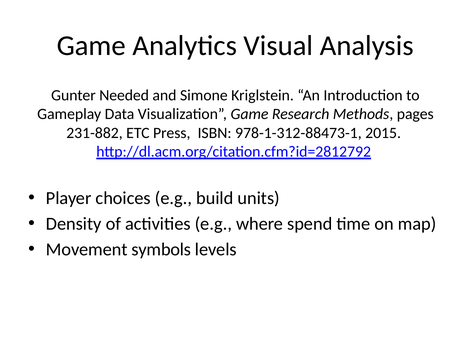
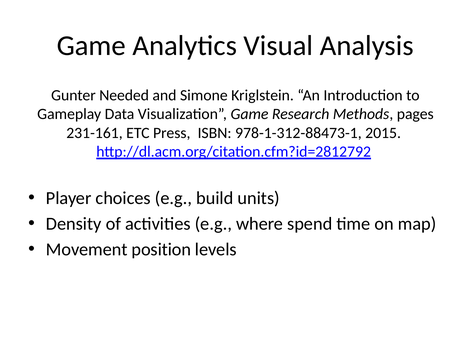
231-882: 231-882 -> 231-161
symbols: symbols -> position
